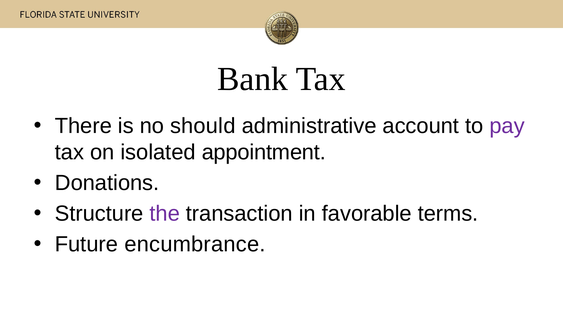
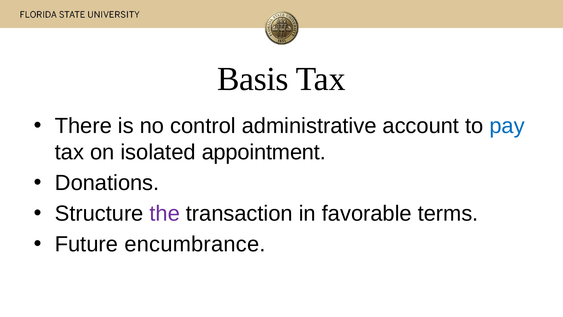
Bank: Bank -> Basis
should: should -> control
pay colour: purple -> blue
